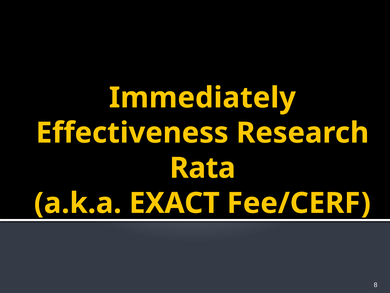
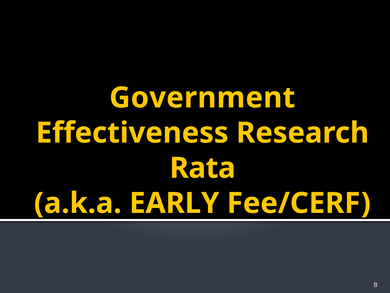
Immediately: Immediately -> Government
EXACT: EXACT -> EARLY
